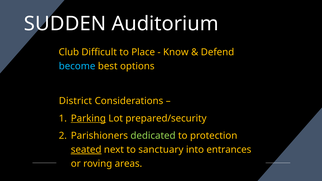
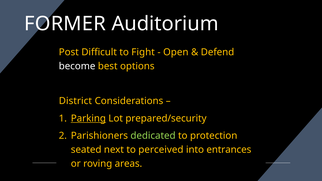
SUDDEN: SUDDEN -> FORMER
Club: Club -> Post
Place: Place -> Fight
Know: Know -> Open
become colour: light blue -> white
seated underline: present -> none
sanctuary: sanctuary -> perceived
